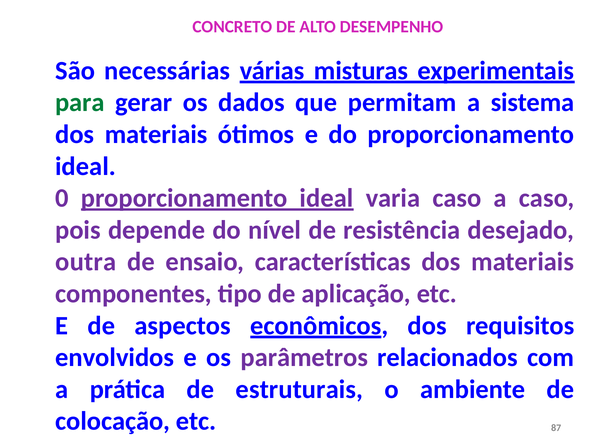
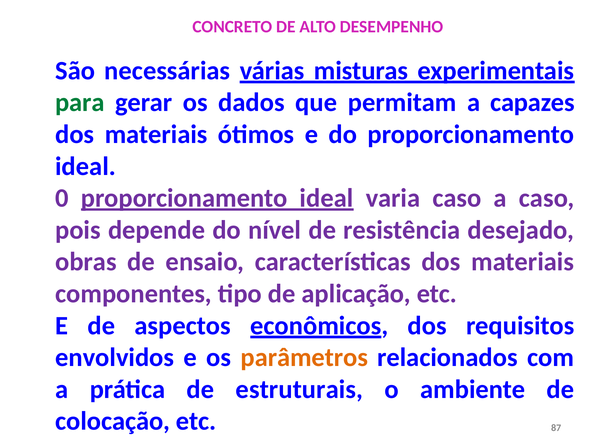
sistema: sistema -> capazes
outra: outra -> obras
parâmetros colour: purple -> orange
